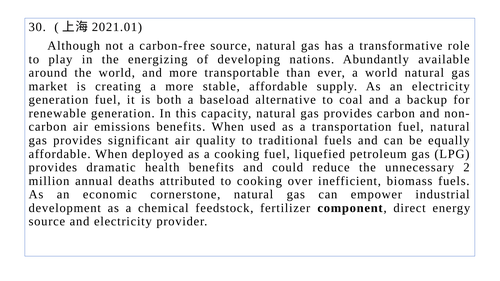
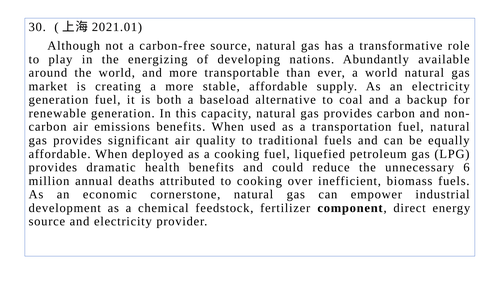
2: 2 -> 6
